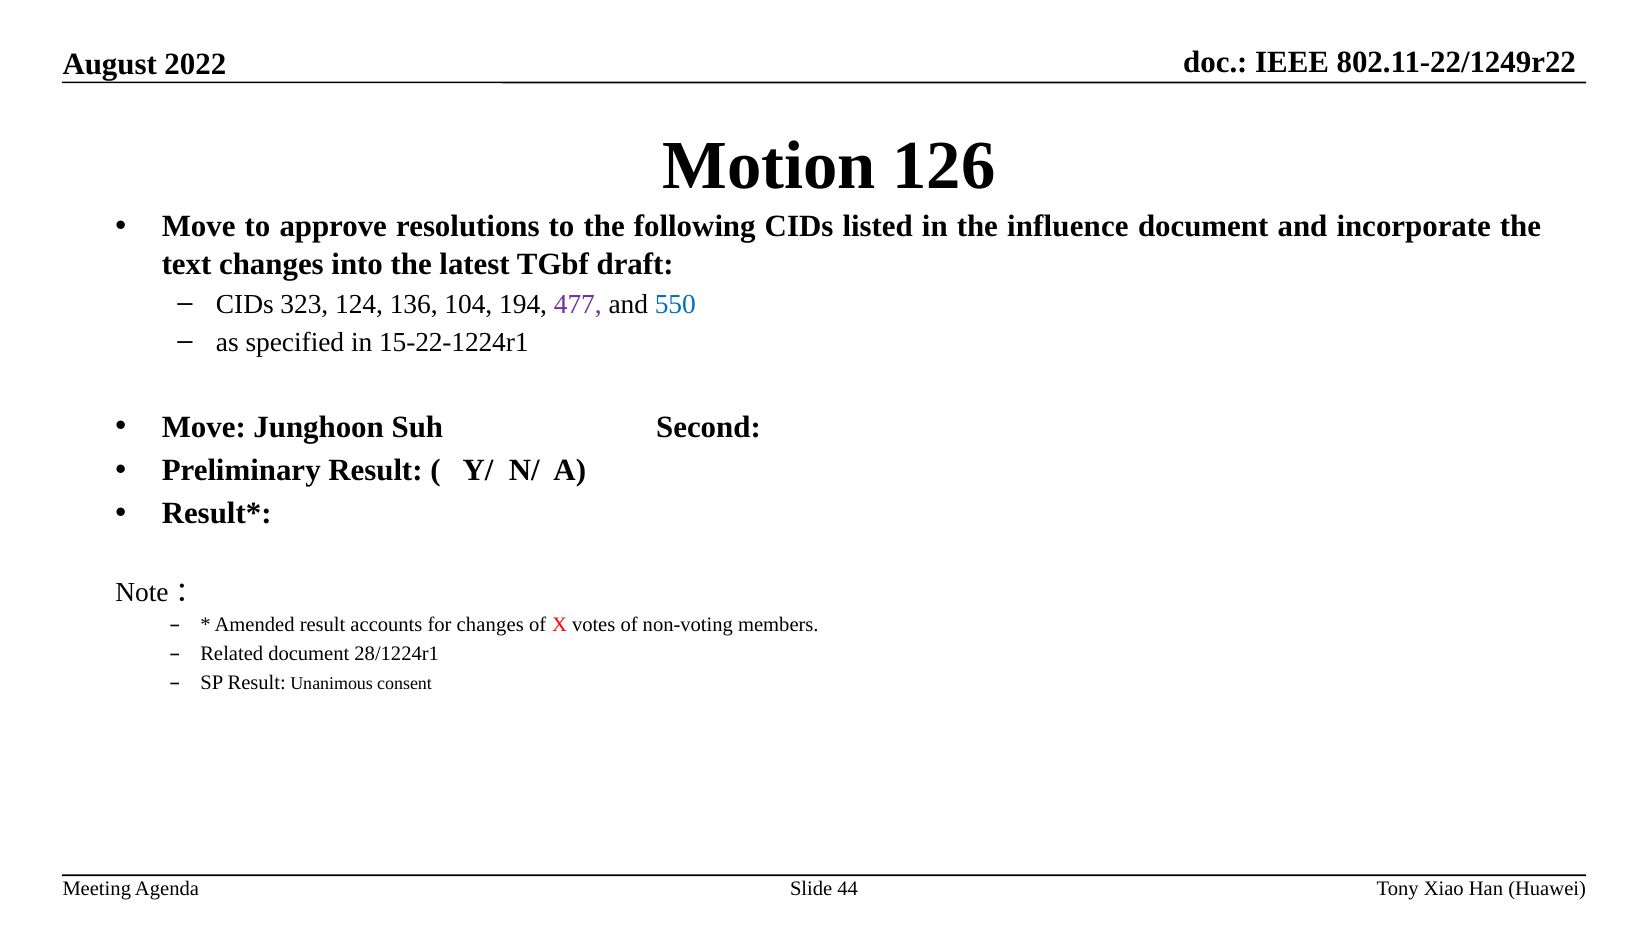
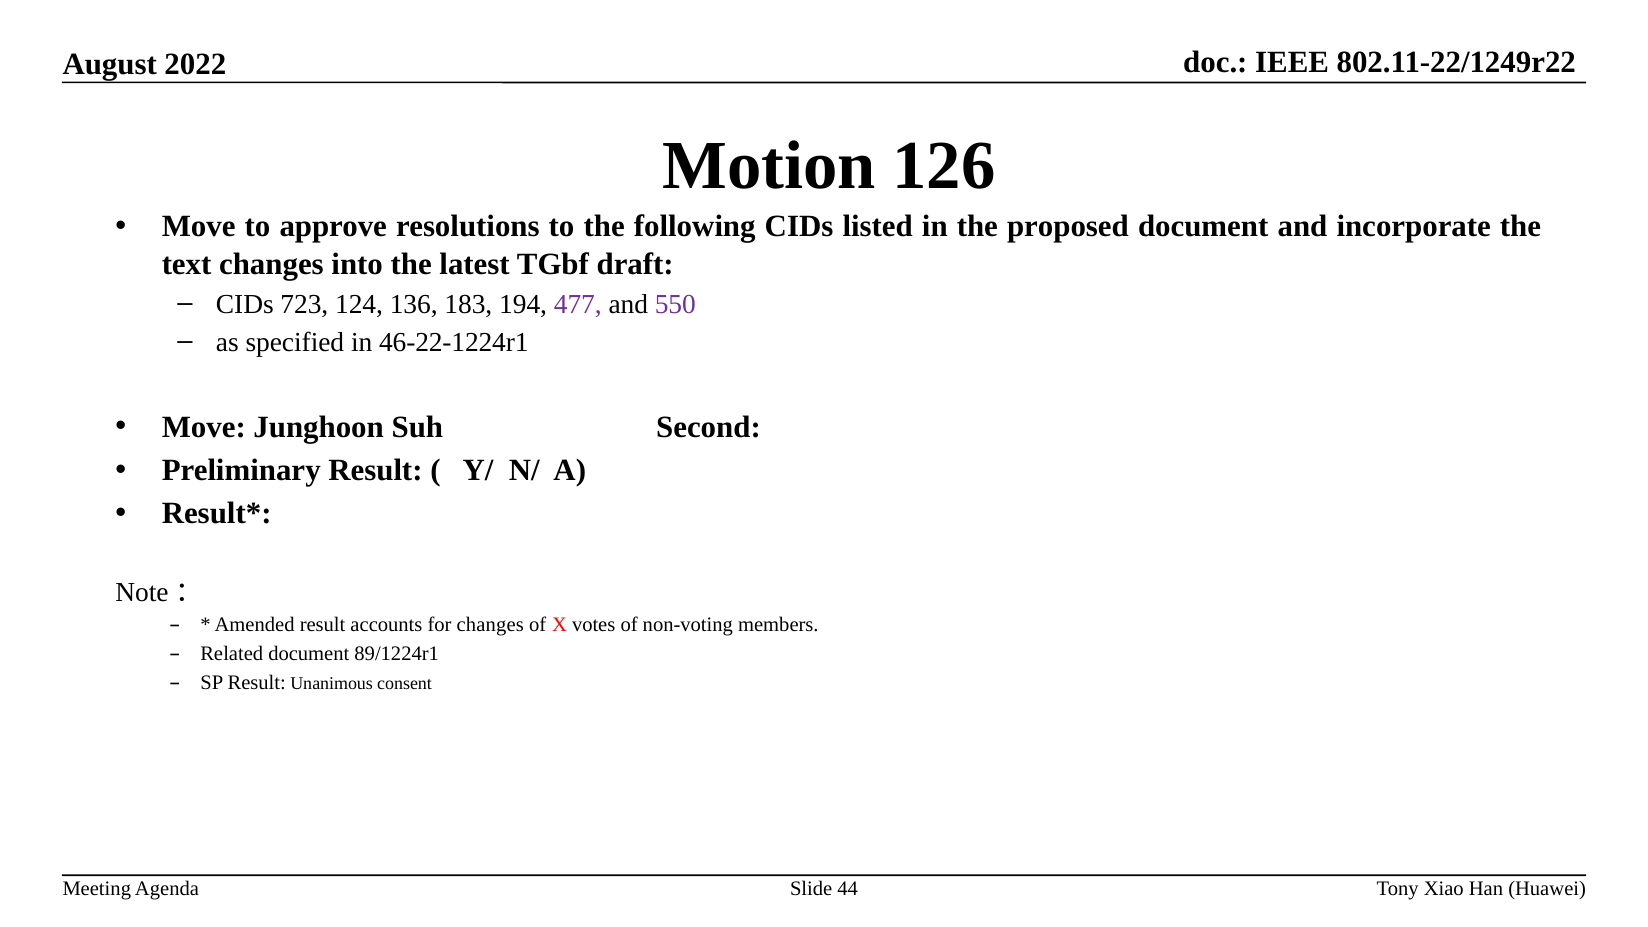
influence: influence -> proposed
323: 323 -> 723
104: 104 -> 183
550 colour: blue -> purple
15-22-1224r1: 15-22-1224r1 -> 46-22-1224r1
28/1224r1: 28/1224r1 -> 89/1224r1
